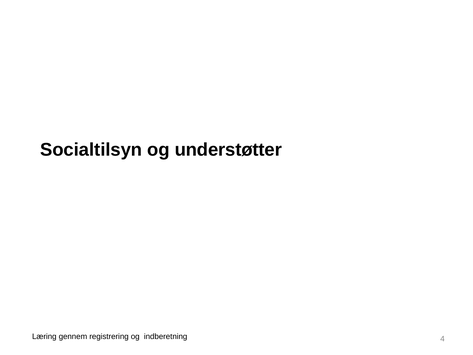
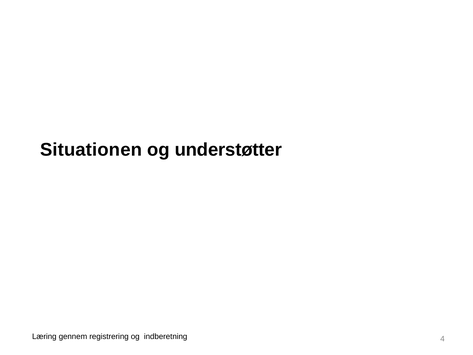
Socialtilsyn: Socialtilsyn -> Situationen
